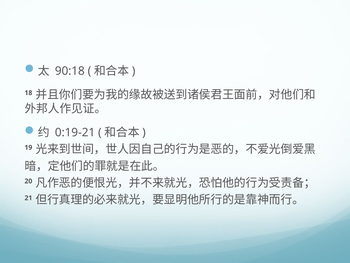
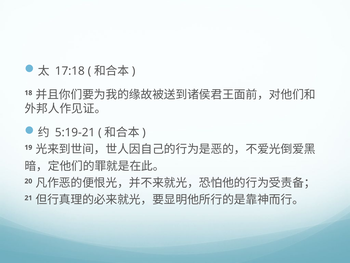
90:18: 90:18 -> 17:18
0:19-21: 0:19-21 -> 5:19-21
